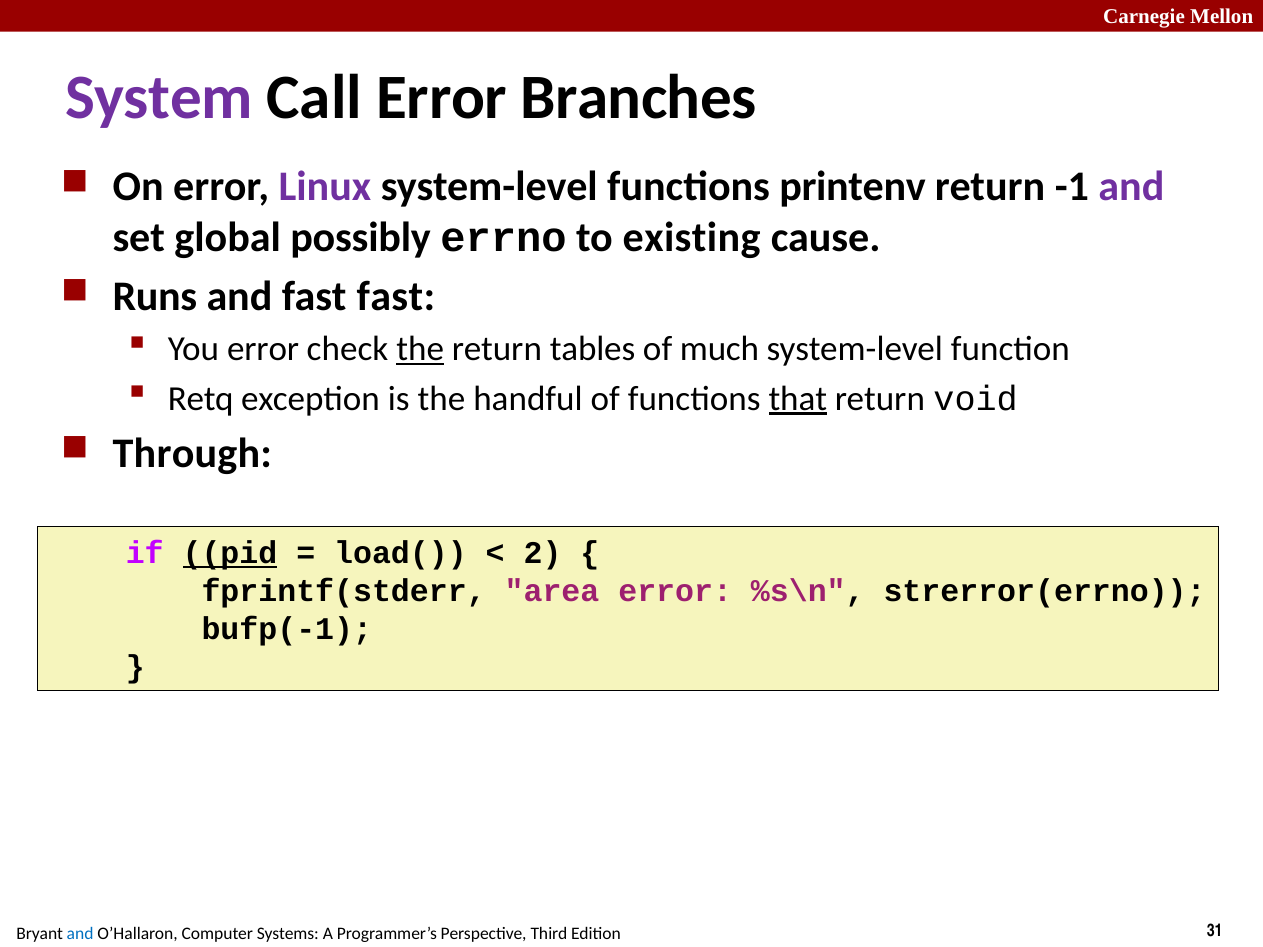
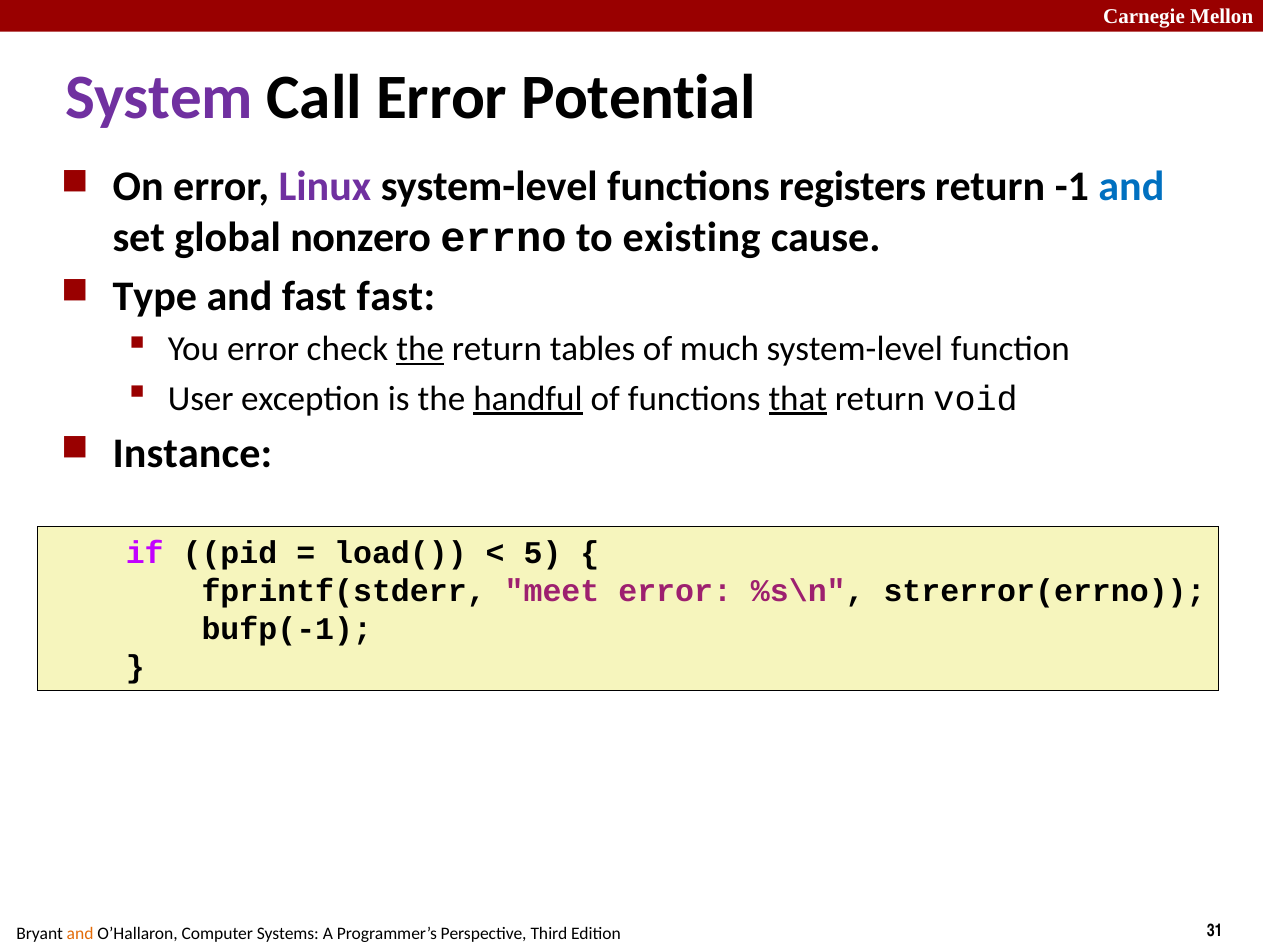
Branches: Branches -> Potential
printenv: printenv -> registers
and at (1131, 187) colour: purple -> blue
possibly: possibly -> nonzero
Runs: Runs -> Type
Retq: Retq -> User
handful underline: none -> present
Through: Through -> Instance
pid underline: present -> none
2: 2 -> 5
area: area -> meet
and at (80, 934) colour: blue -> orange
